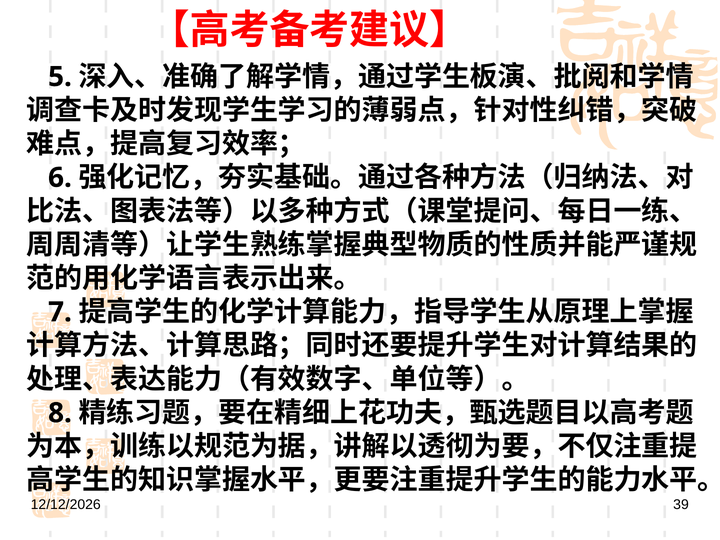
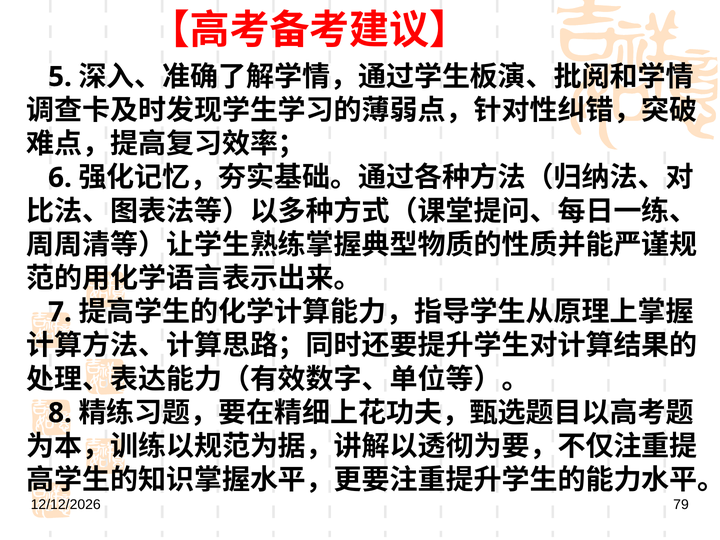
39: 39 -> 79
